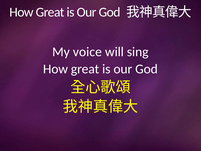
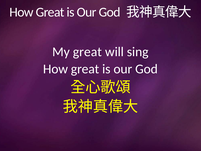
My voice: voice -> great
